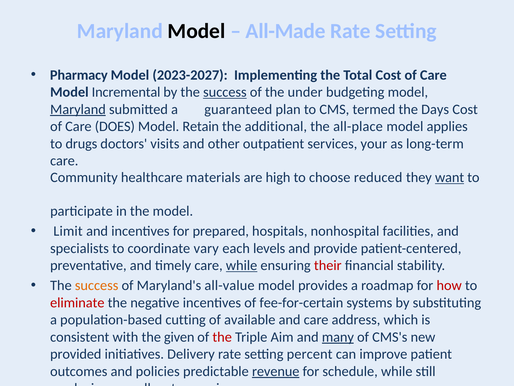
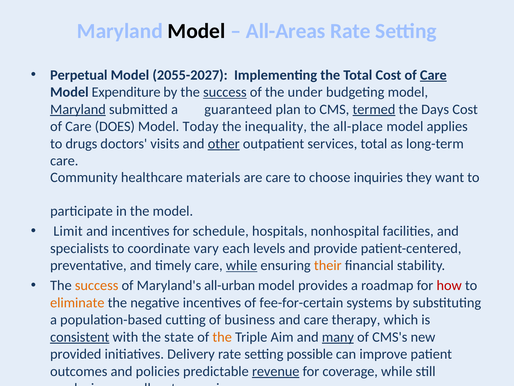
All-Made: All-Made -> All-Areas
Pharmacy: Pharmacy -> Perpetual
2023-2027: 2023-2027 -> 2055-2027
Care at (433, 75) underline: none -> present
Incremental: Incremental -> Expenditure
termed underline: none -> present
Retain: Retain -> Today
additional: additional -> inequality
other underline: none -> present
services your: your -> total
are high: high -> care
reduced: reduced -> inquiries
want underline: present -> none
prepared: prepared -> schedule
their colour: red -> orange
all-value: all-value -> all-urban
eliminate colour: red -> orange
available: available -> business
address: address -> therapy
consistent underline: none -> present
given: given -> state
the at (222, 337) colour: red -> orange
percent: percent -> possible
schedule: schedule -> coverage
